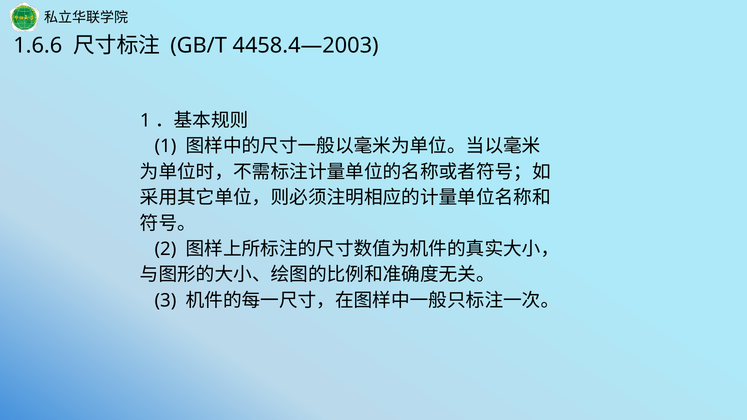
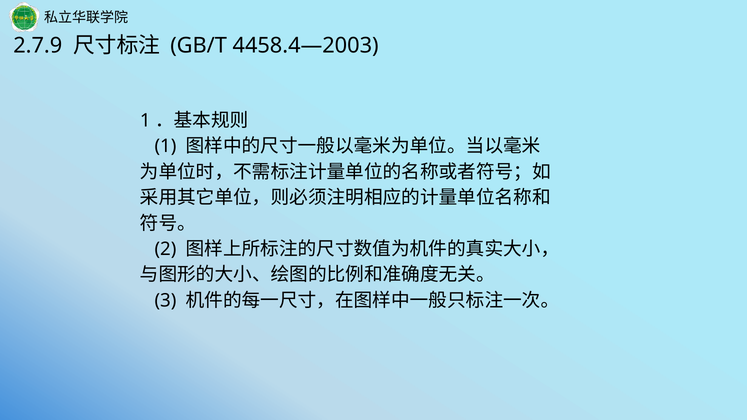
1.6.6: 1.6.6 -> 2.7.9
